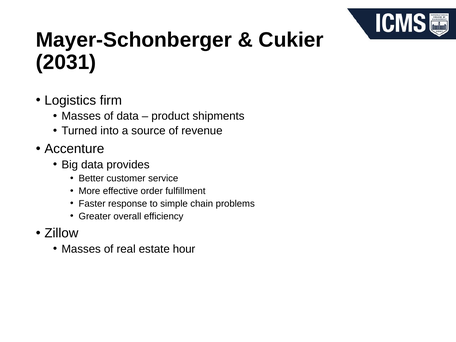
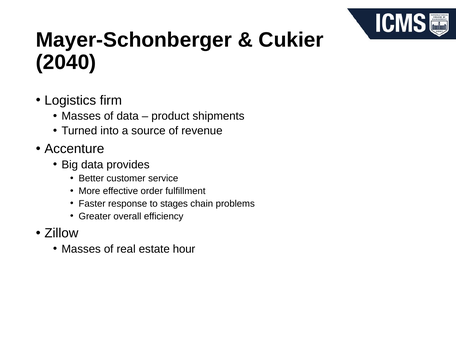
2031: 2031 -> 2040
simple: simple -> stages
